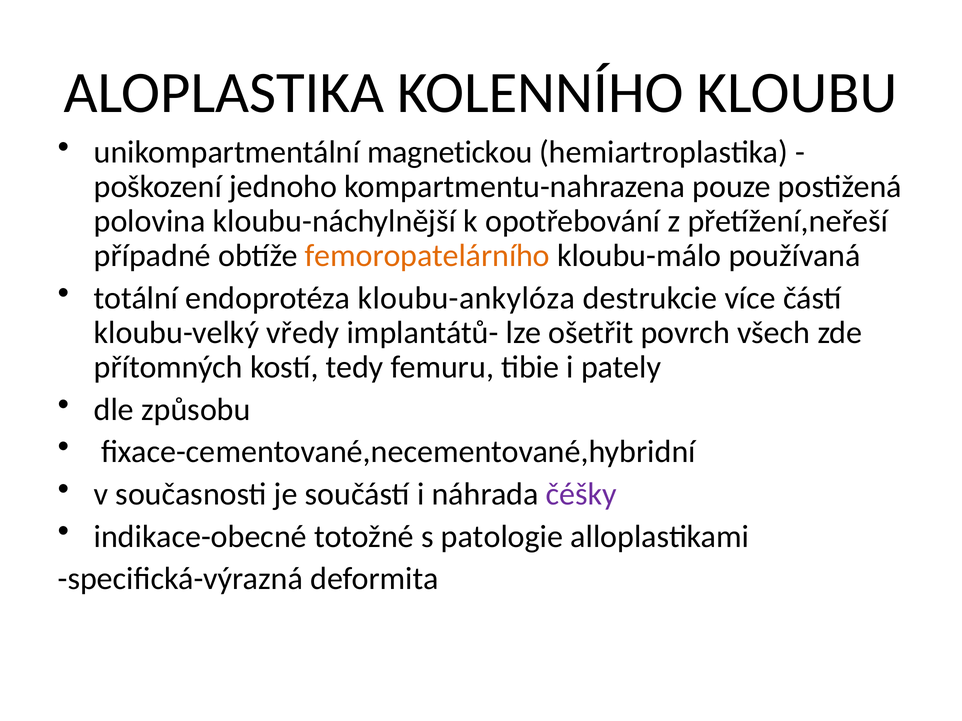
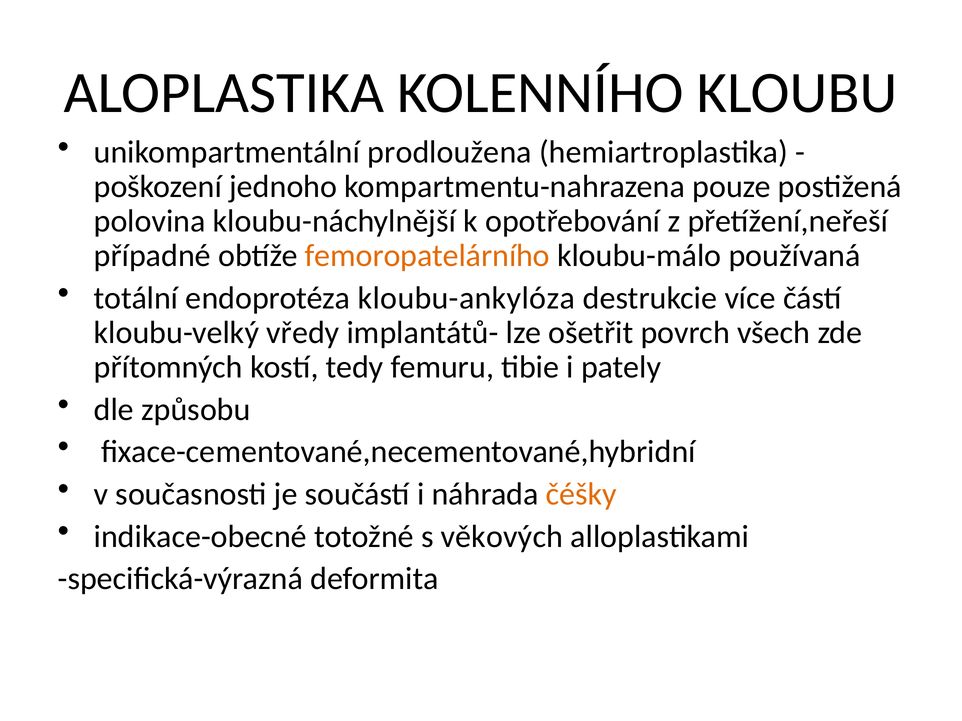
magnetickou: magnetickou -> prodloužena
čéšky colour: purple -> orange
patologie: patologie -> věkových
